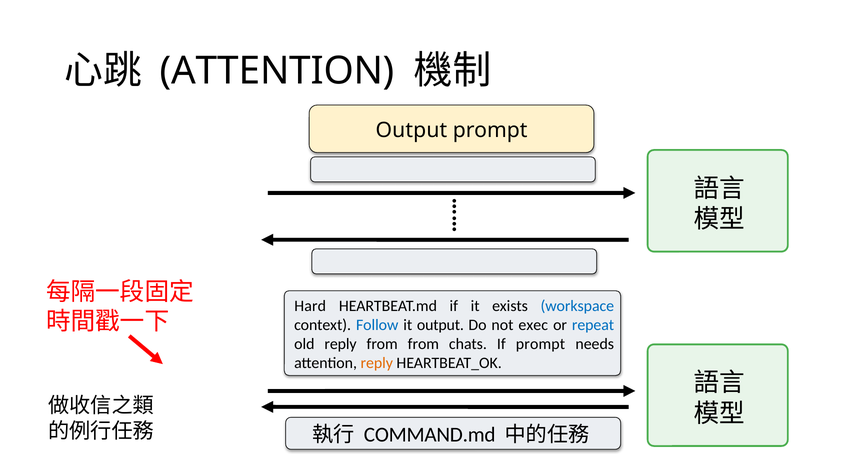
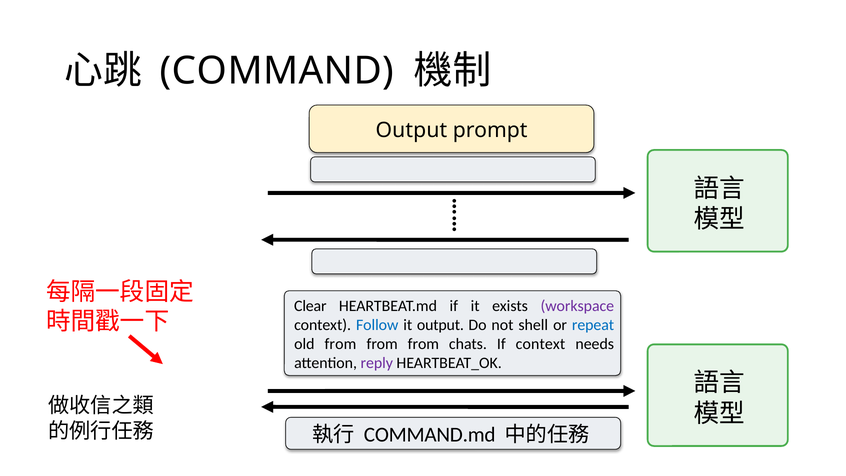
ATTENTION at (277, 71): ATTENTION -> COMMAND
Hard: Hard -> Clear
workspace colour: blue -> purple
exec: exec -> shell
old reply: reply -> from
If prompt: prompt -> context
reply at (377, 363) colour: orange -> purple
